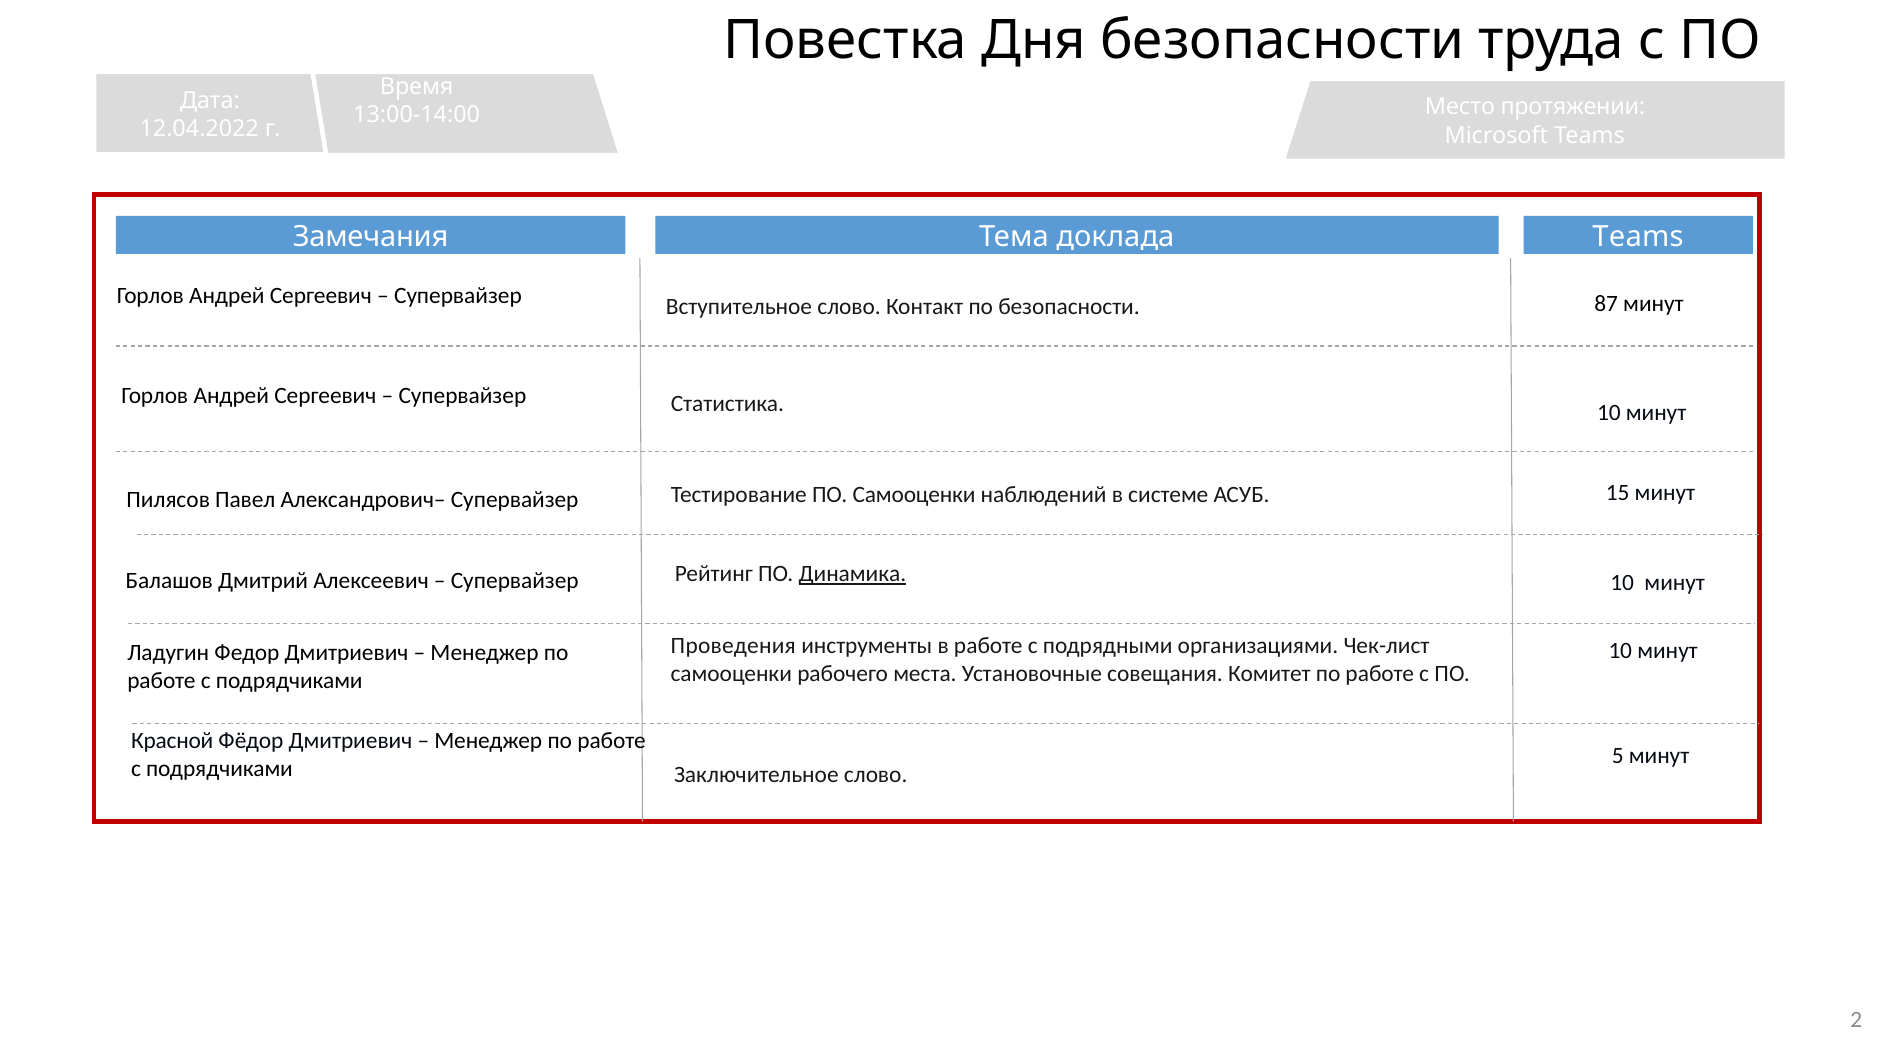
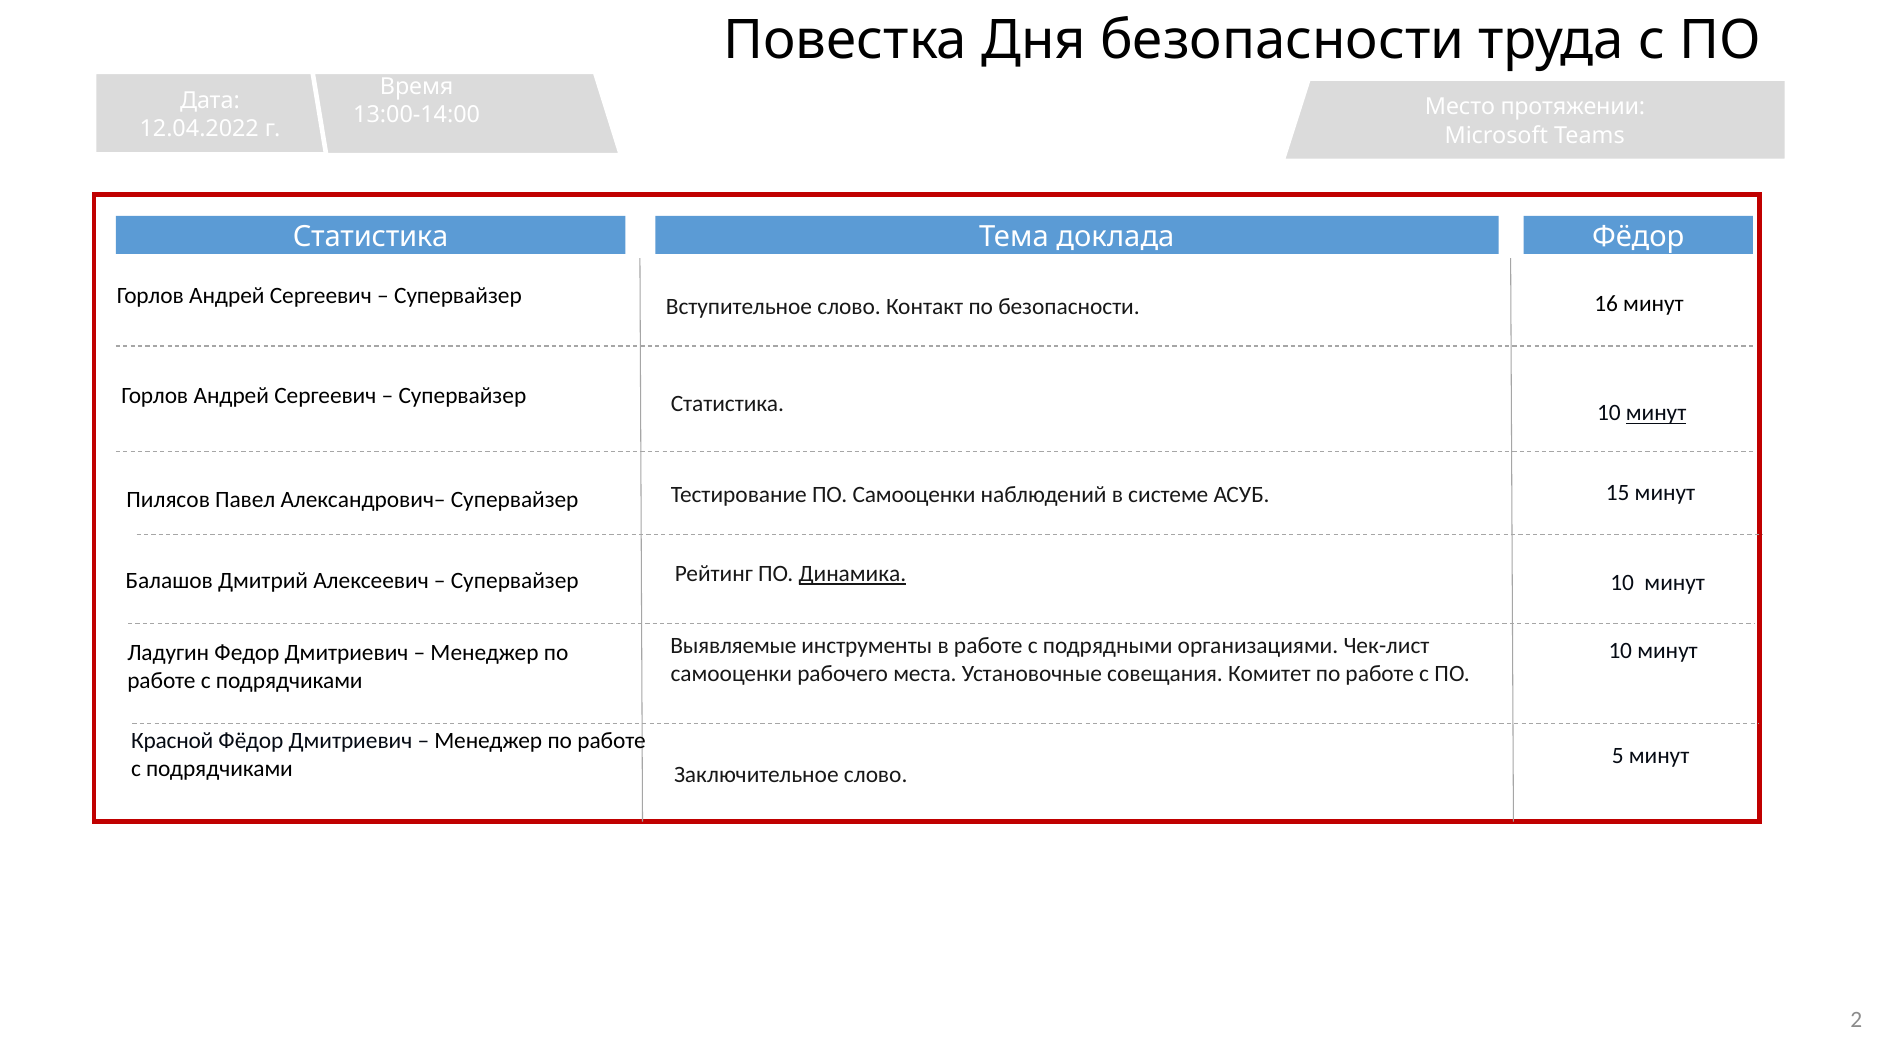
Замечания at (371, 237): Замечания -> Статистика
доклада Teams: Teams -> Фёдор
87: 87 -> 16
минут at (1656, 413) underline: none -> present
Проведения: Проведения -> Выявляемые
